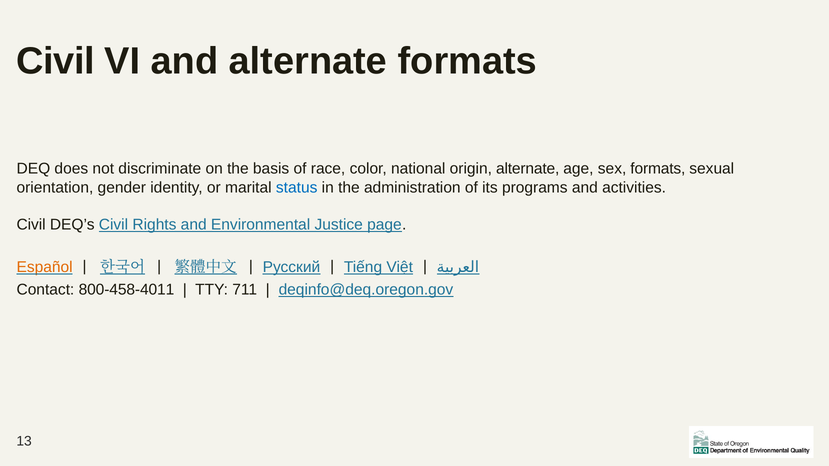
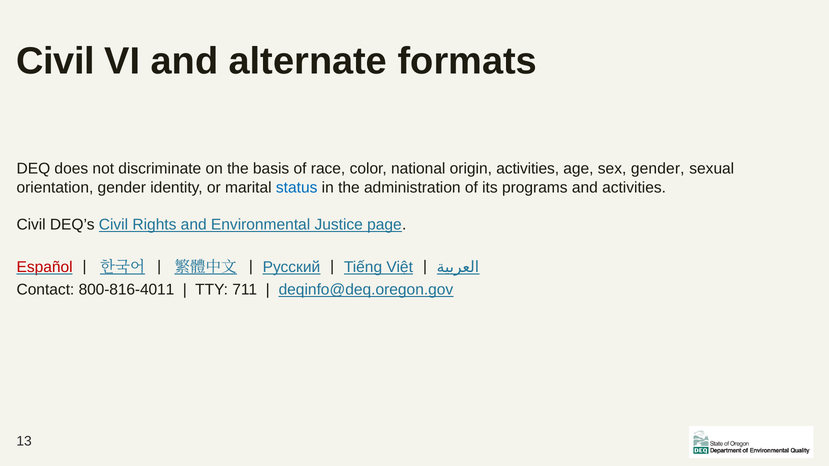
origin alternate: alternate -> activities
sex formats: formats -> gender
Español colour: orange -> red
800-458-4011: 800-458-4011 -> 800-816-4011
